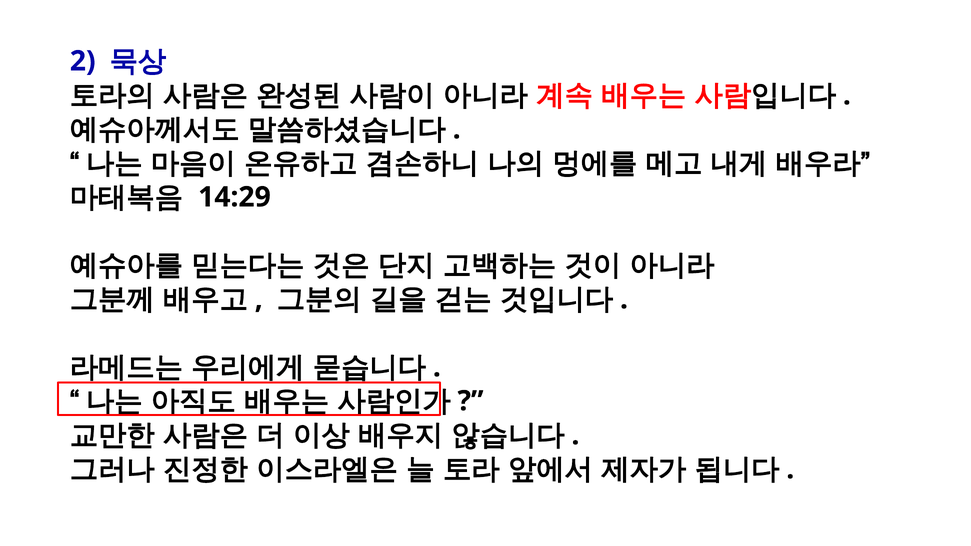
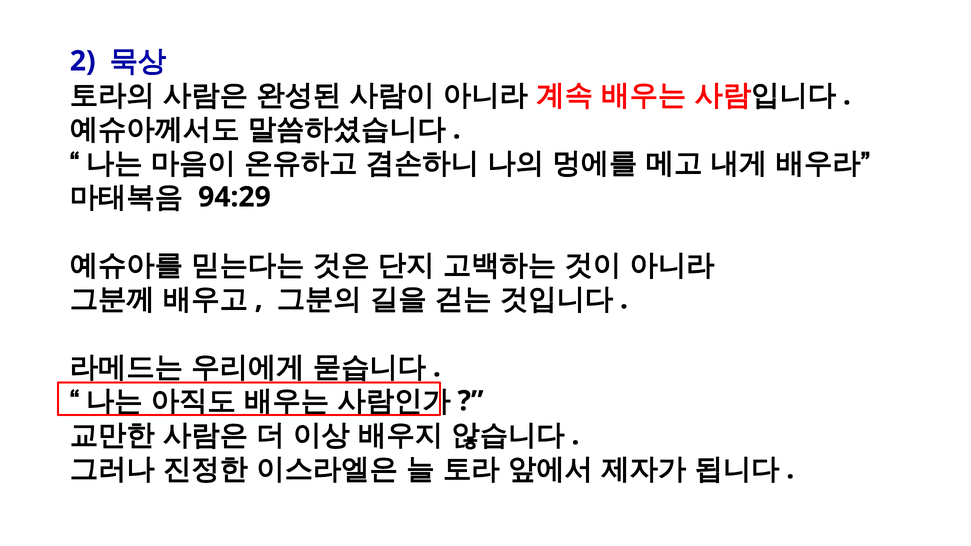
14:29: 14:29 -> 94:29
